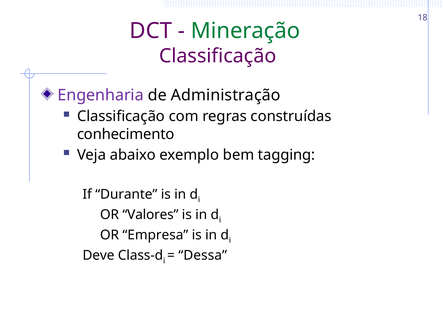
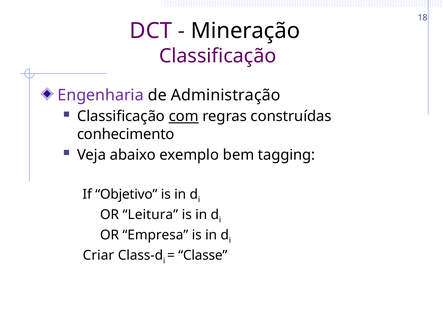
Mineração colour: green -> black
com underline: none -> present
Durante: Durante -> Objetivo
Valores: Valores -> Leitura
Deve: Deve -> Criar
Dessa: Dessa -> Classe
